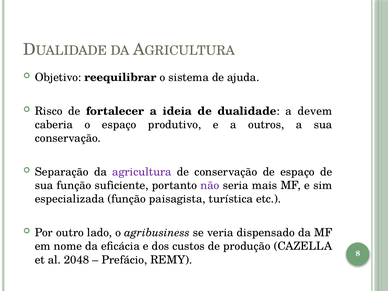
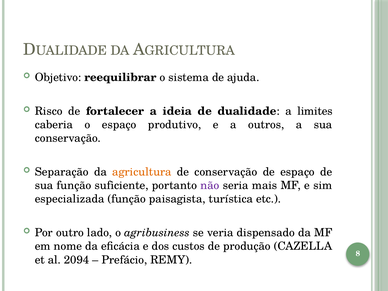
devem: devem -> limites
agricultura colour: purple -> orange
2048: 2048 -> 2094
